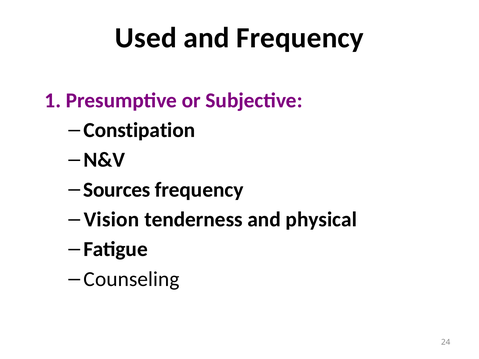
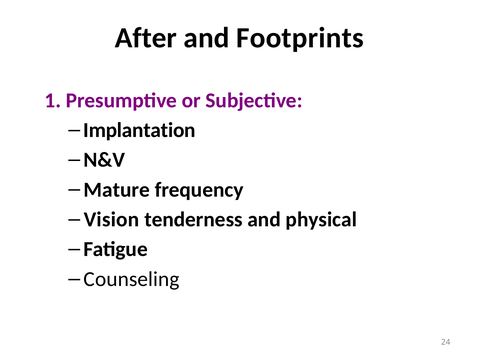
Used: Used -> After
and Frequency: Frequency -> Footprints
Constipation: Constipation -> Implantation
Sources: Sources -> Mature
